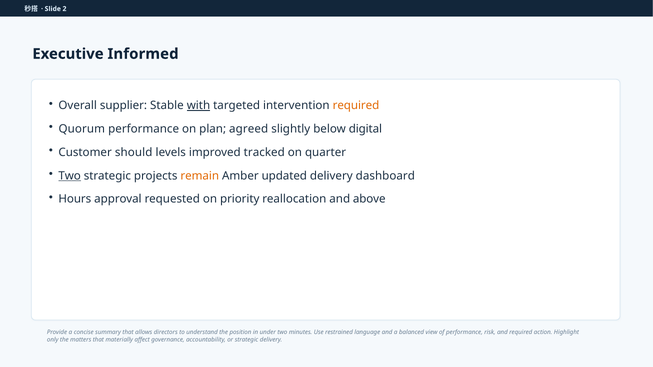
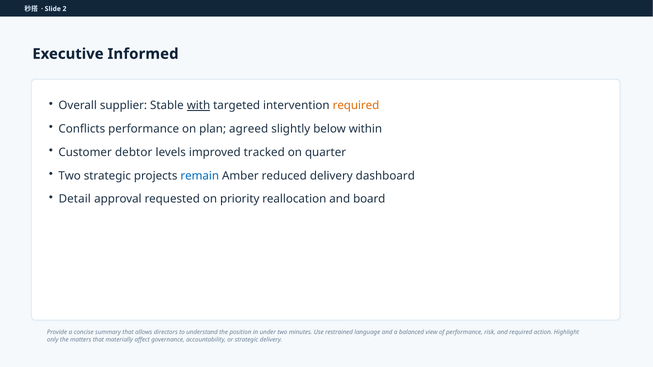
Quorum: Quorum -> Conflicts
digital: digital -> within
should: should -> debtor
Two at (70, 176) underline: present -> none
remain colour: orange -> blue
updated: updated -> reduced
Hours: Hours -> Detail
above: above -> board
